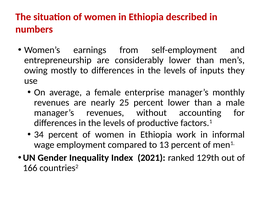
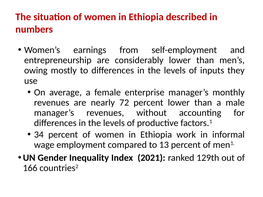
25: 25 -> 72
